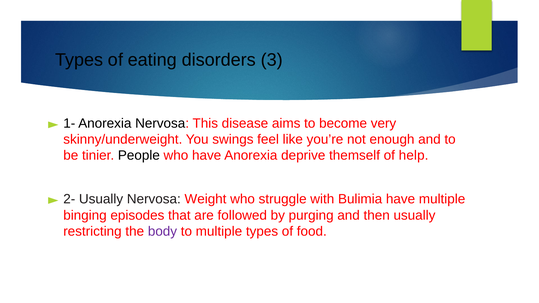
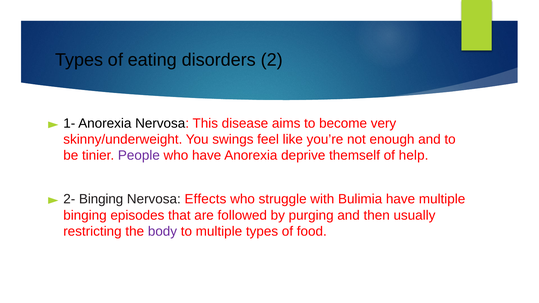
3: 3 -> 2
People colour: black -> purple
2- Usually: Usually -> Binging
Weight: Weight -> Effects
